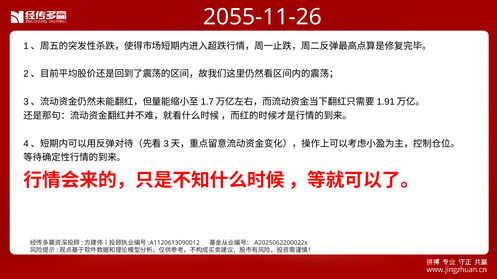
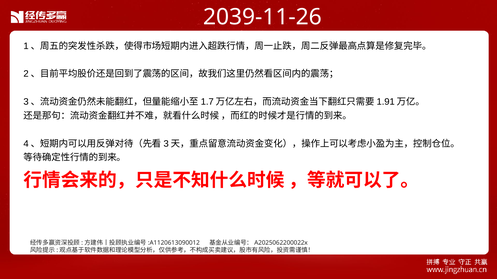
2055-11-26: 2055-11-26 -> 2039-11-26
